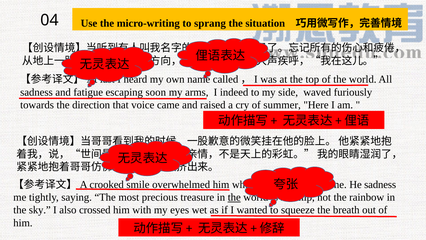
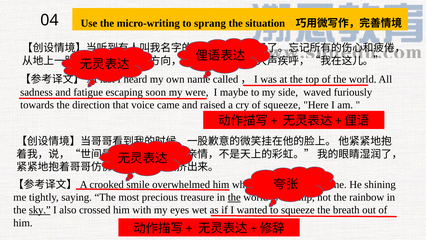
arms: arms -> were
indeed: indeed -> maybe
of summer: summer -> squeeze
He sadness: sadness -> shining
sky underline: none -> present
